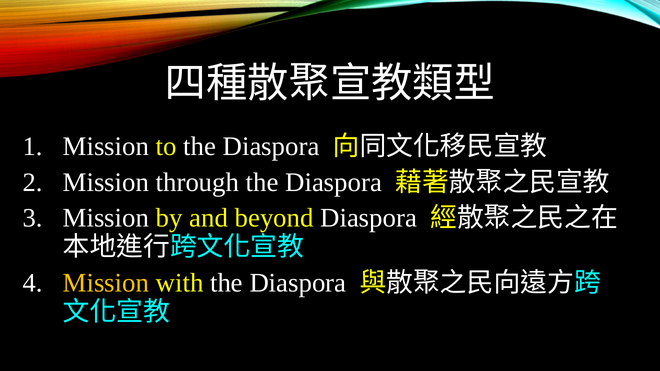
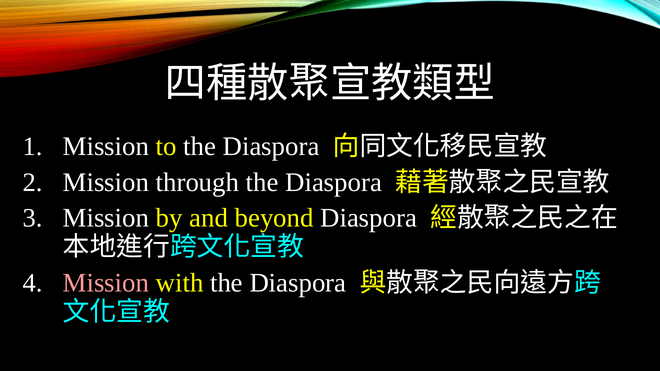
Mission at (106, 283) colour: yellow -> pink
